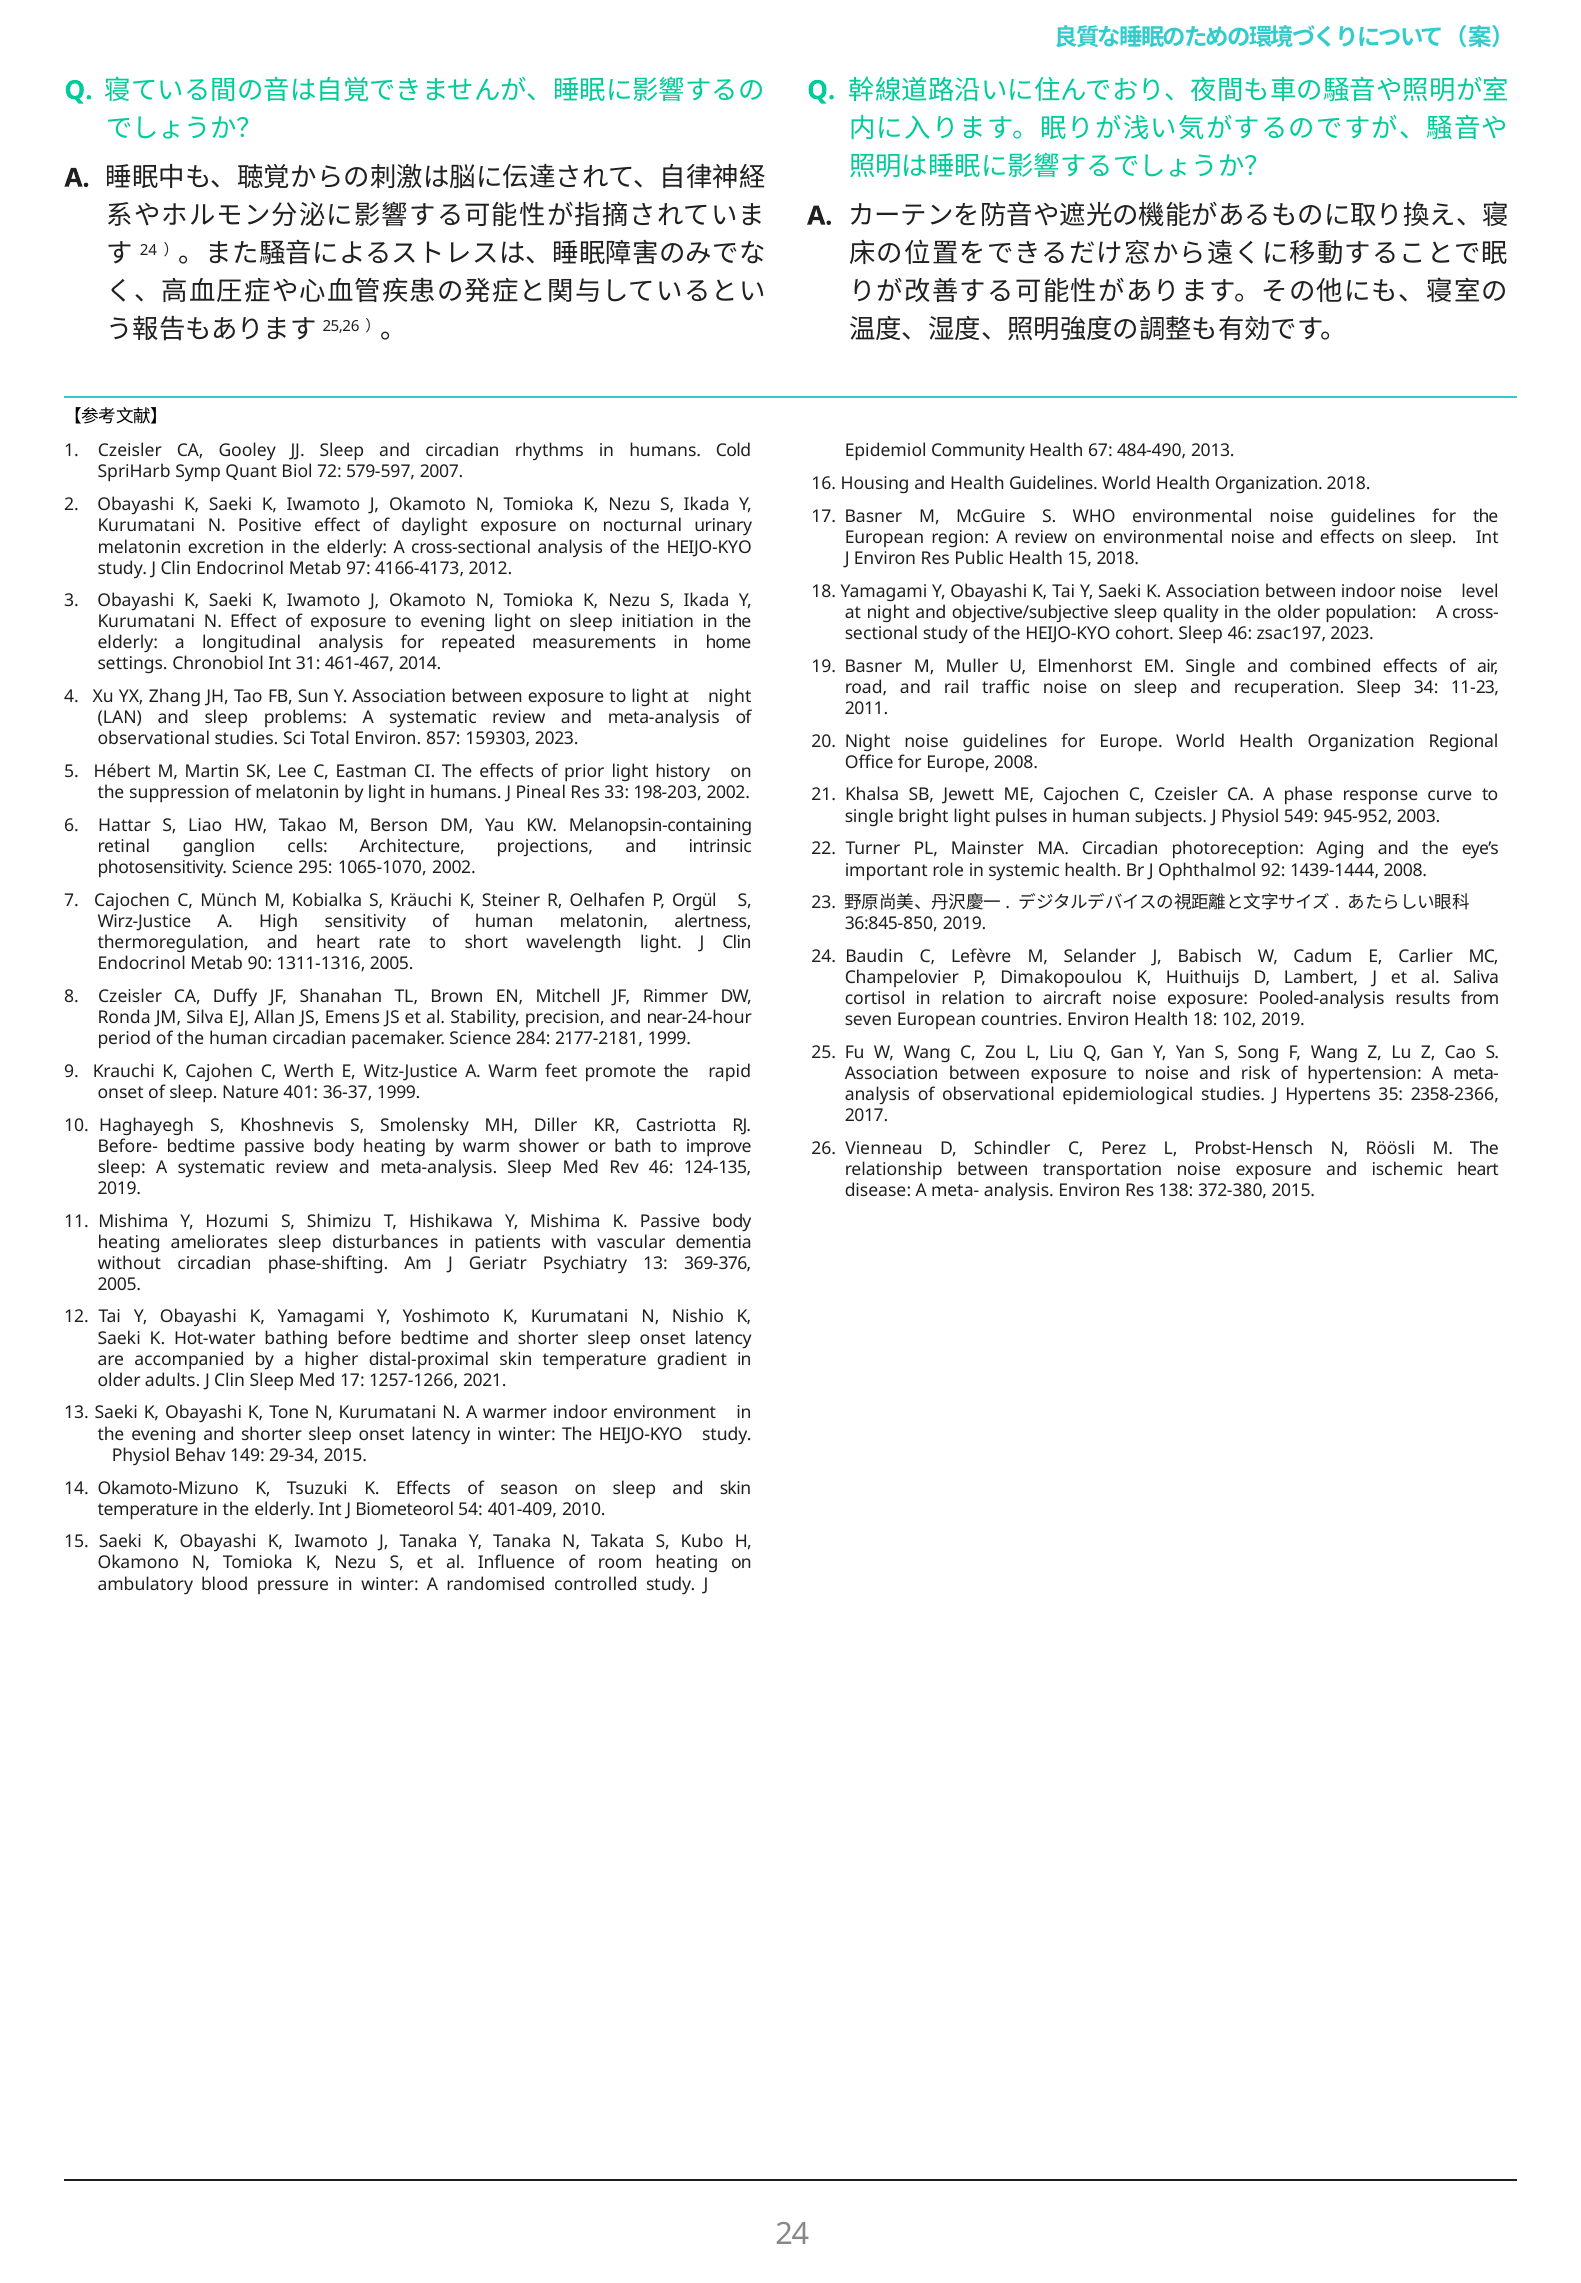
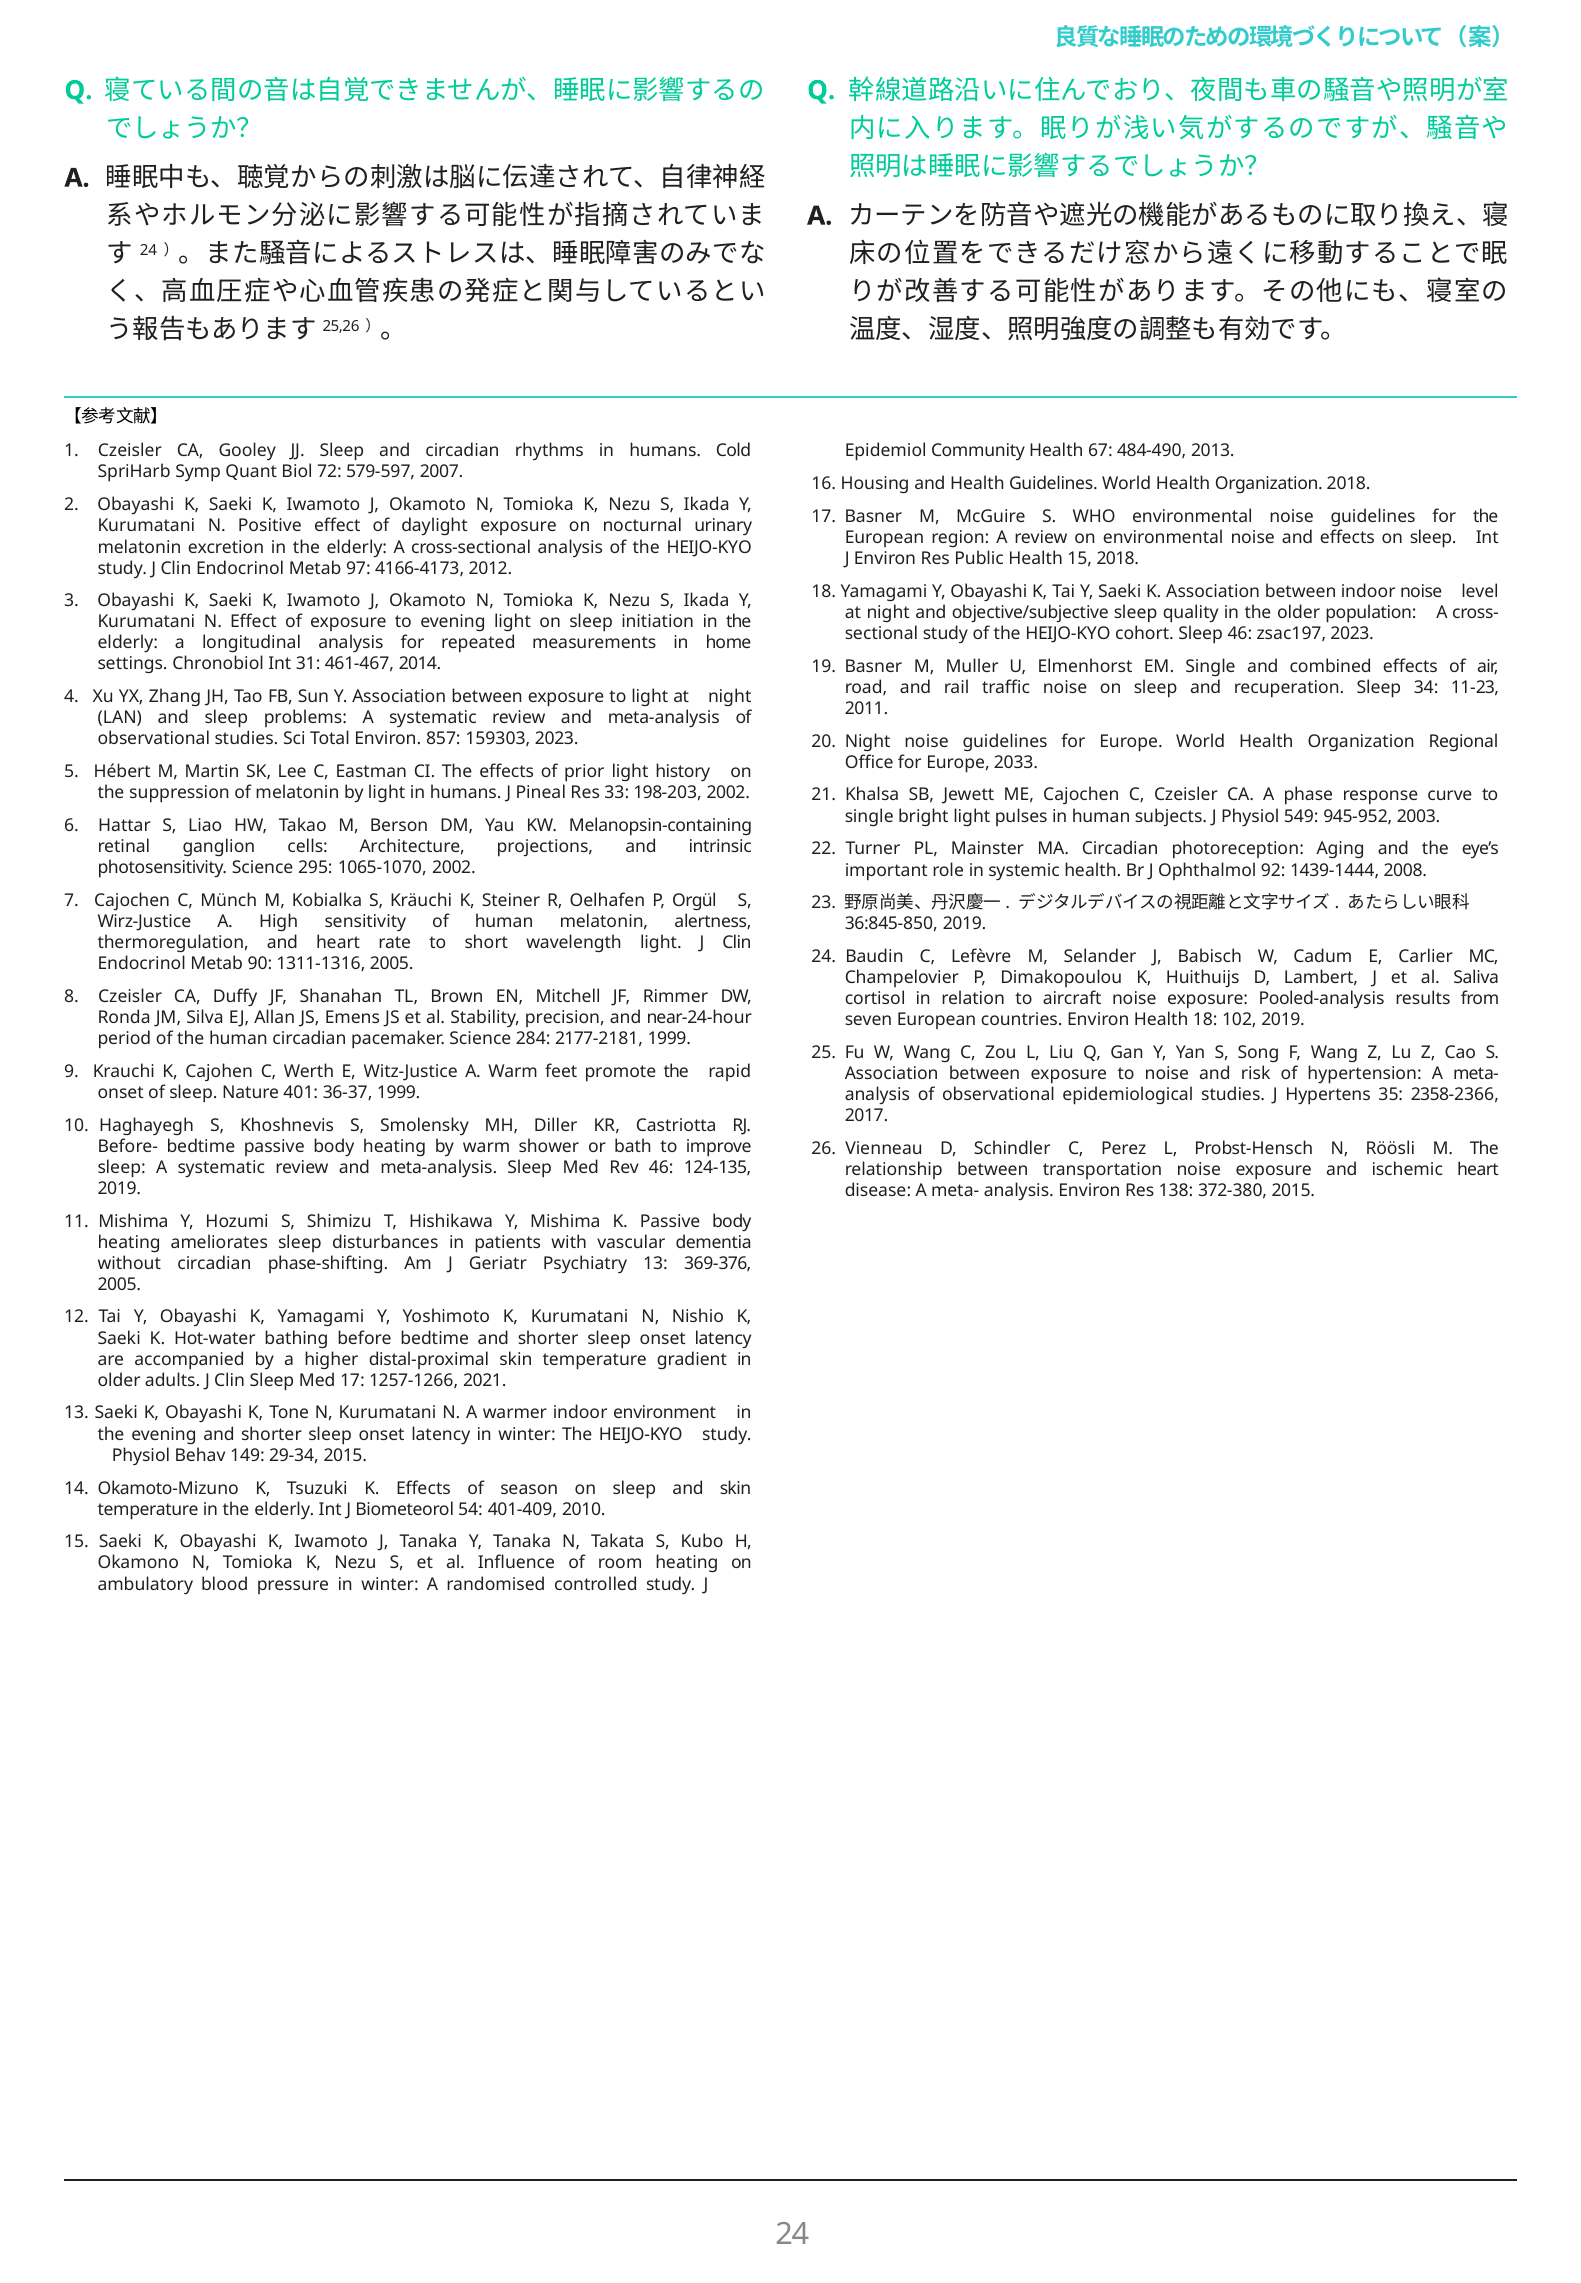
Europe 2008: 2008 -> 2033
